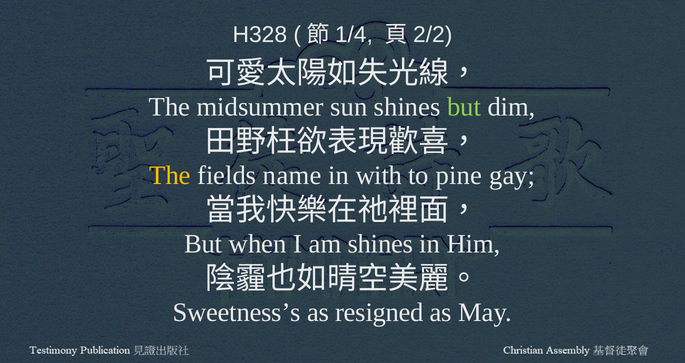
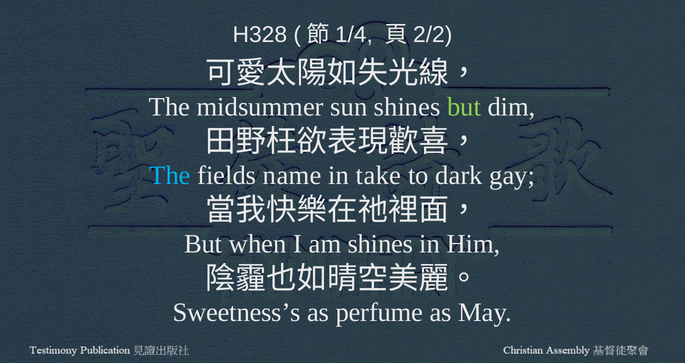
The at (170, 176) colour: yellow -> light blue
with: with -> take
pine: pine -> dark
resigned: resigned -> perfume
